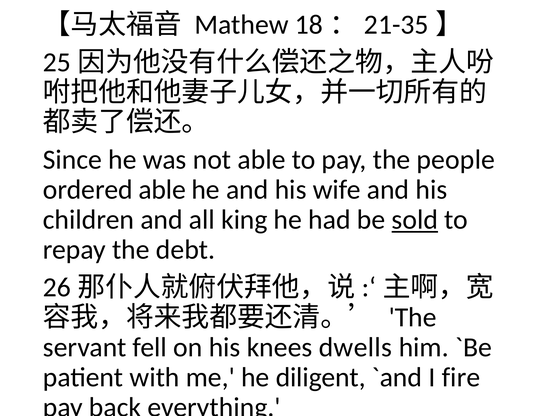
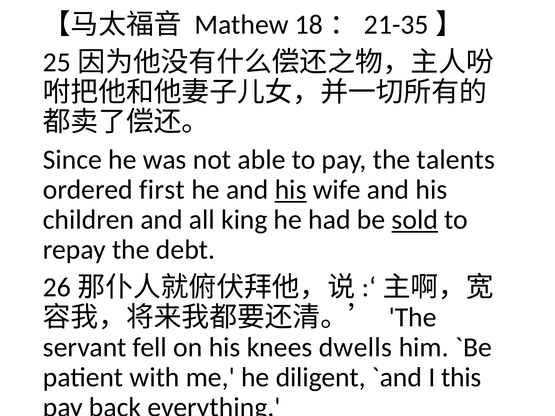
people: people -> talents
ordered able: able -> first
his at (291, 190) underline: none -> present
fire: fire -> this
